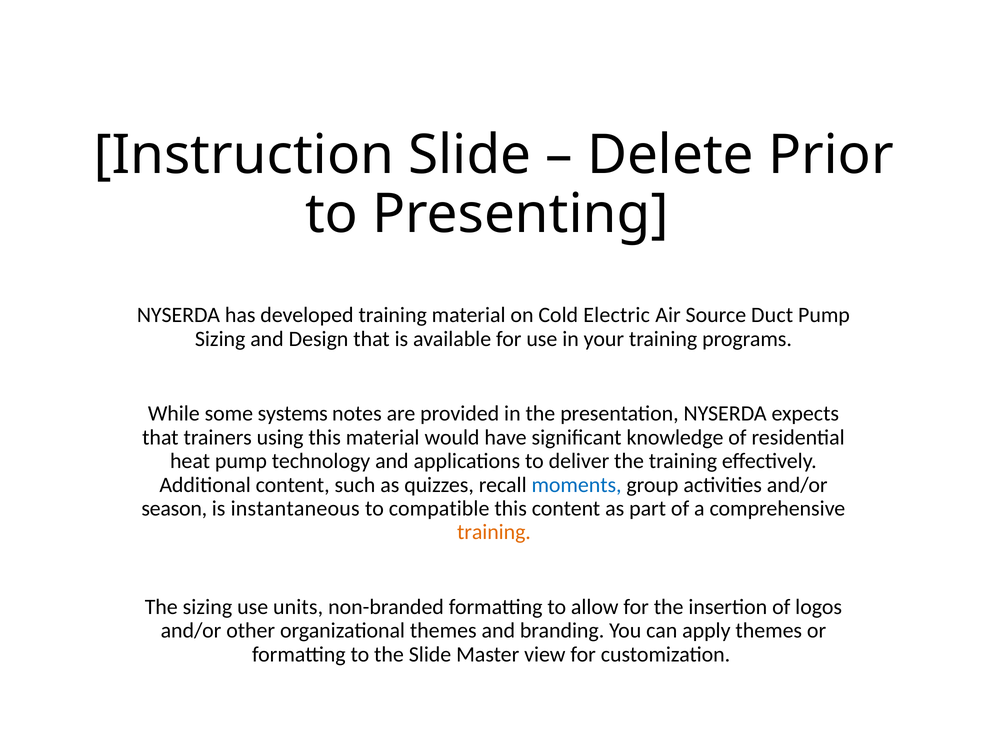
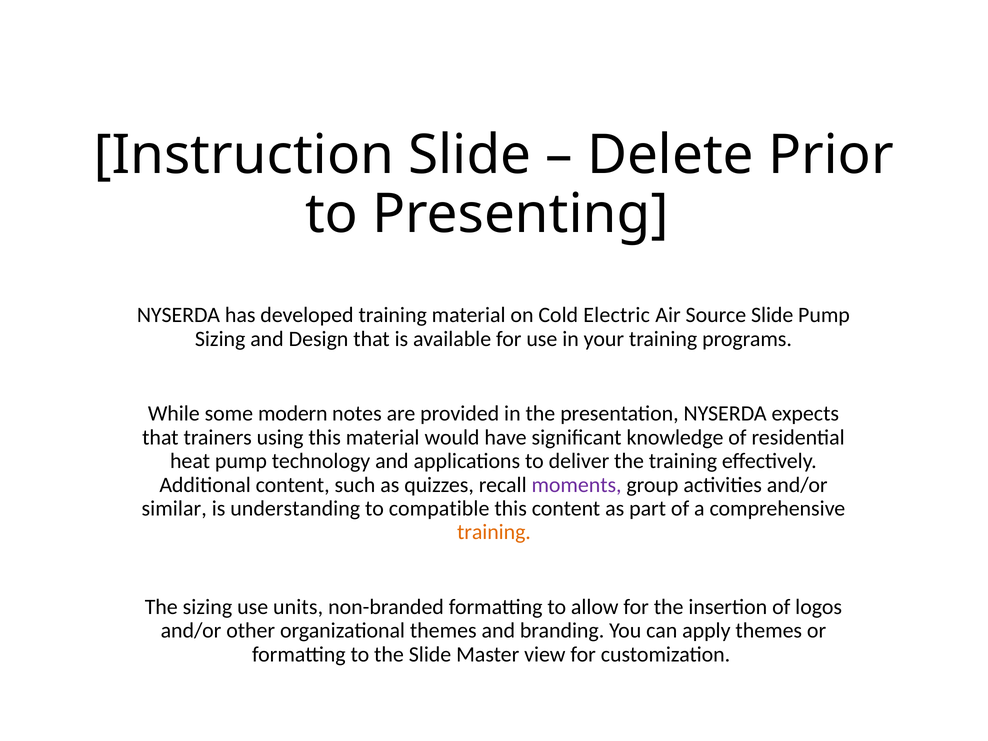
Source Duct: Duct -> Slide
systems: systems -> modern
moments colour: blue -> purple
season: season -> similar
instantaneous: instantaneous -> understanding
